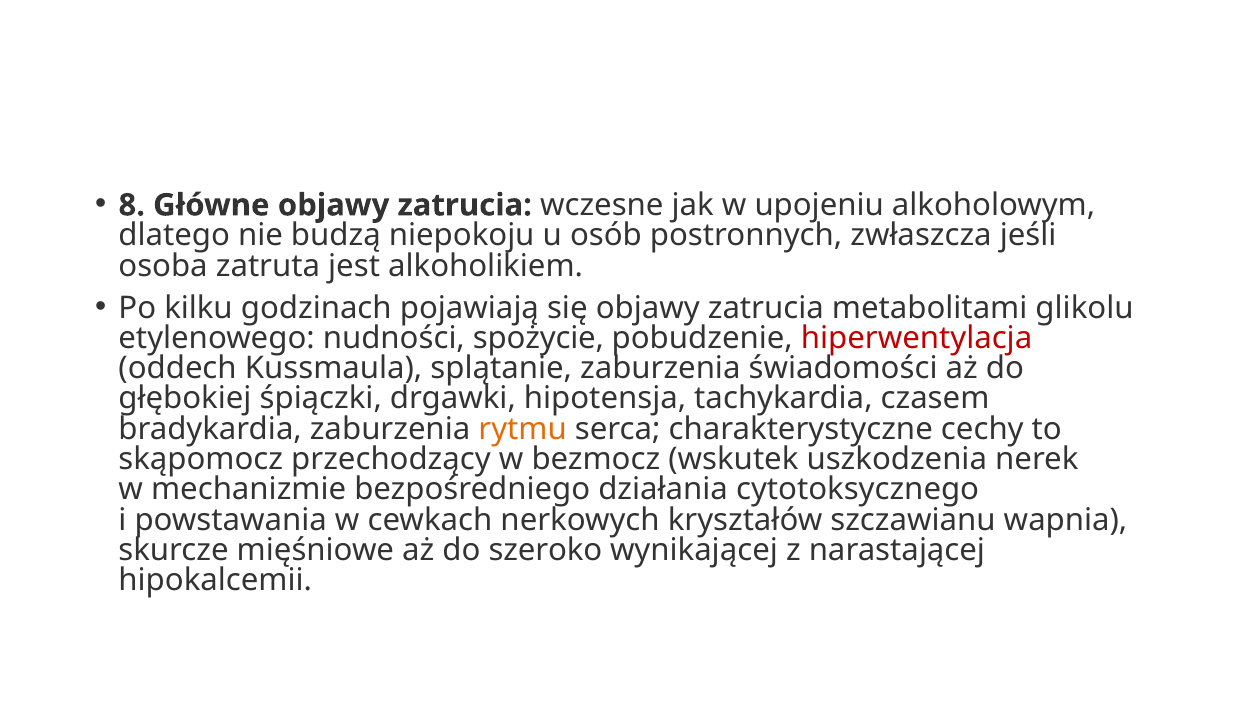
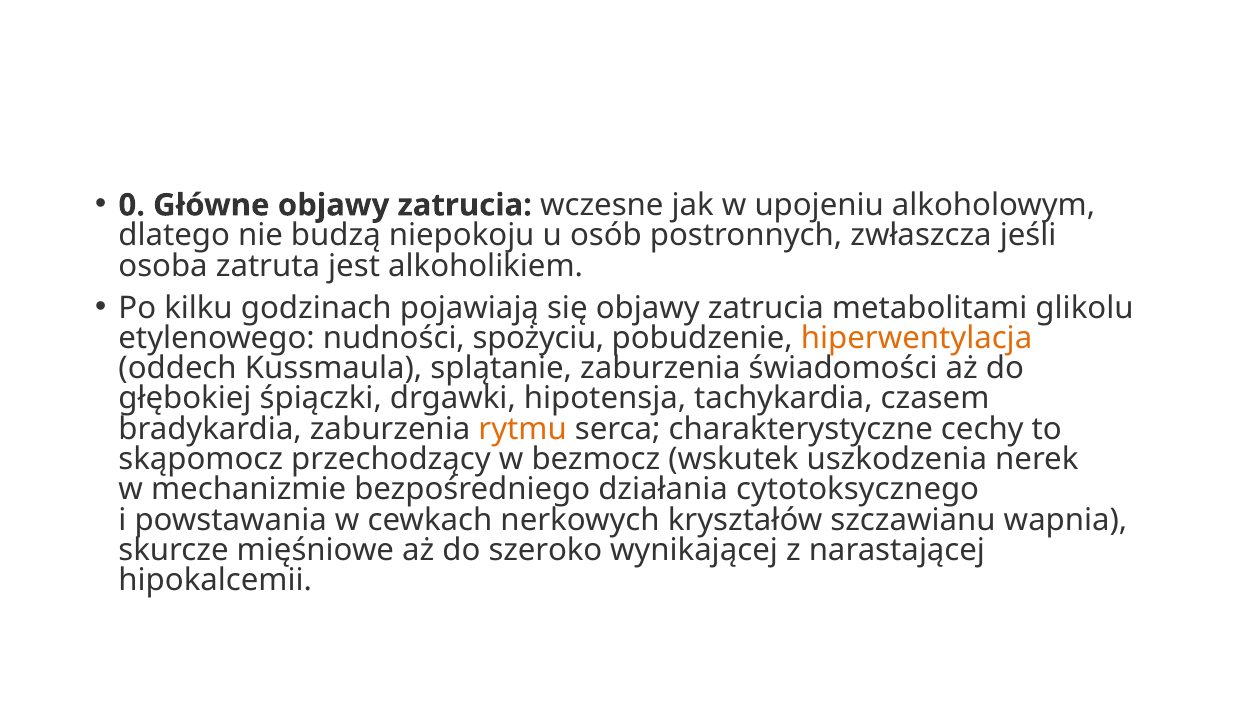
8: 8 -> 0
spożycie: spożycie -> spożyciu
hiperwentylacja colour: red -> orange
